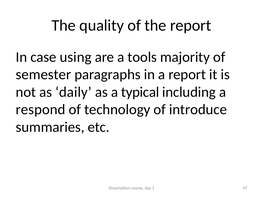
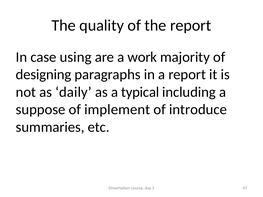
tools: tools -> work
semester: semester -> designing
respond: respond -> suppose
technology: technology -> implement
